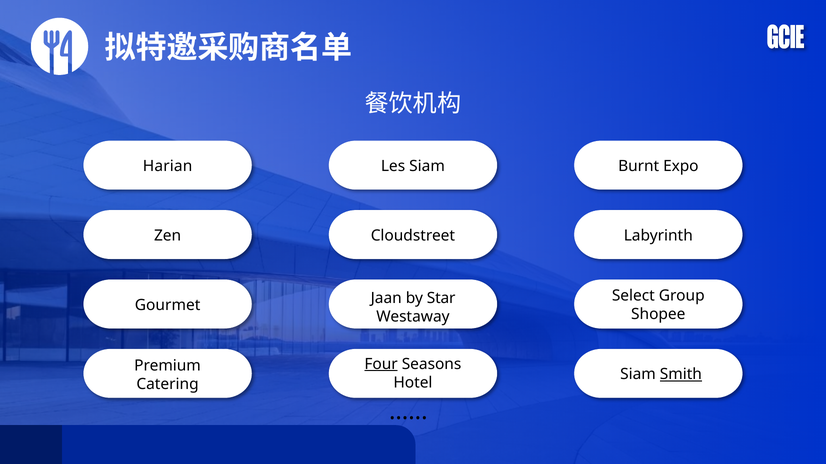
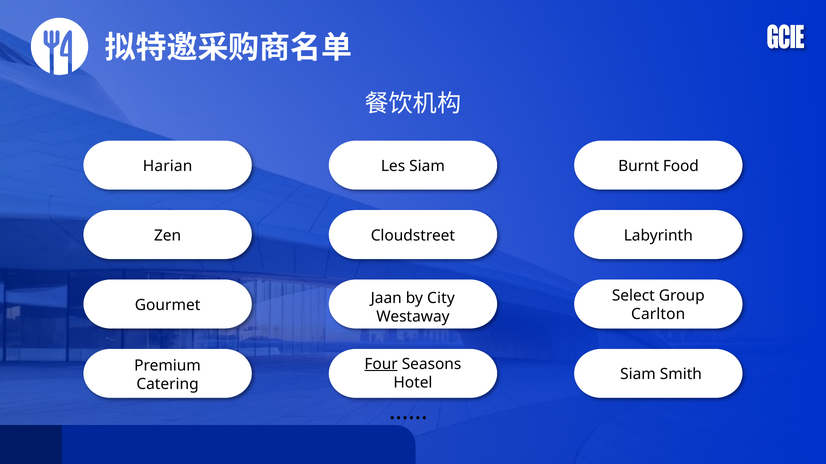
Expo: Expo -> Food
Star: Star -> City
Shopee: Shopee -> Carlton
Smith underline: present -> none
